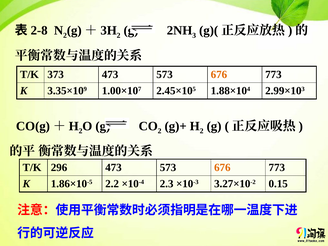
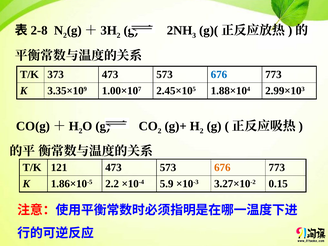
676 at (219, 74) colour: orange -> blue
296: 296 -> 121
2.3: 2.3 -> 5.9
